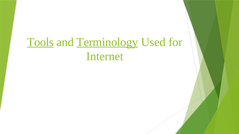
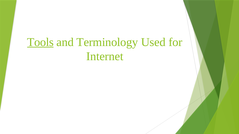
Terminology underline: present -> none
